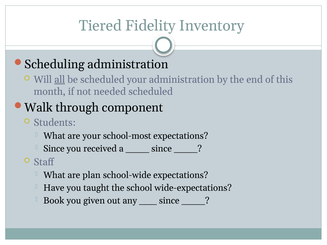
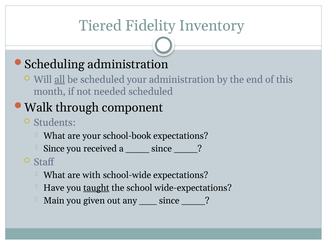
school-most: school-most -> school-book
plan: plan -> with
taught underline: none -> present
Book: Book -> Main
